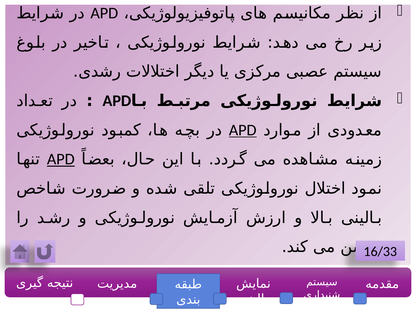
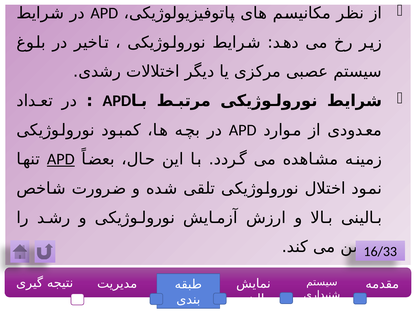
APD at (243, 130) underline: present -> none
